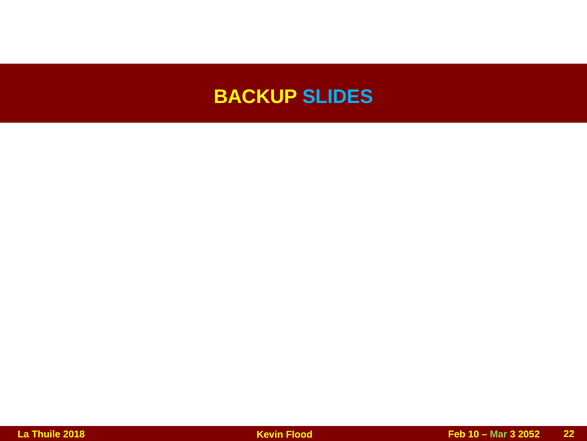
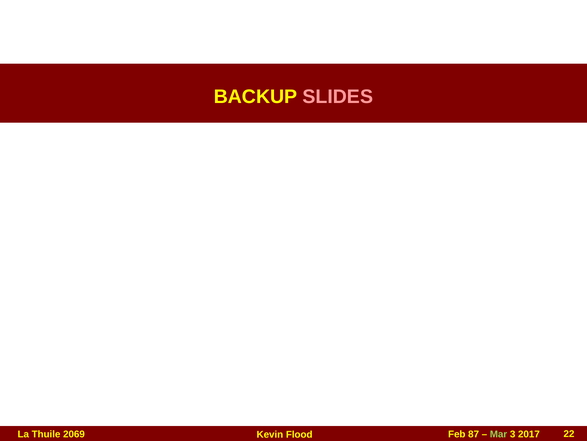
SLIDES colour: light blue -> pink
2018: 2018 -> 2069
10: 10 -> 87
2052: 2052 -> 2017
